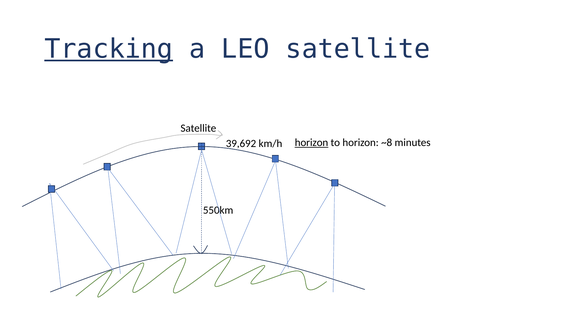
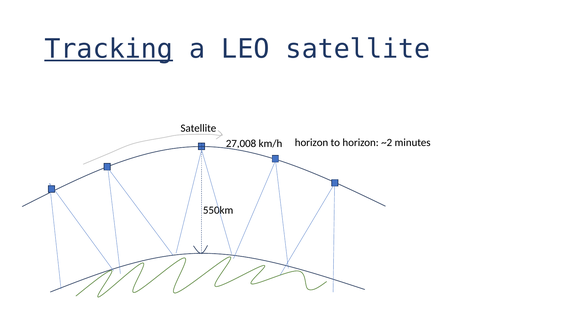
horizon at (312, 143) underline: present -> none
~8: ~8 -> ~2
39,692: 39,692 -> 27,008
